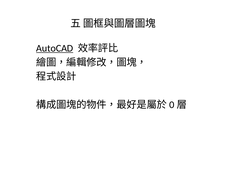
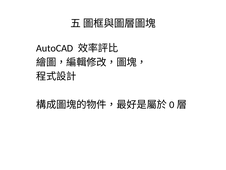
AutoCAD underline: present -> none
